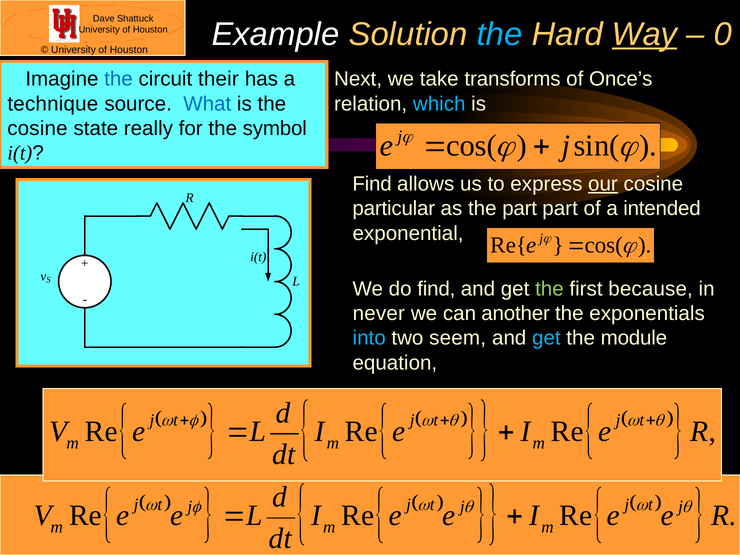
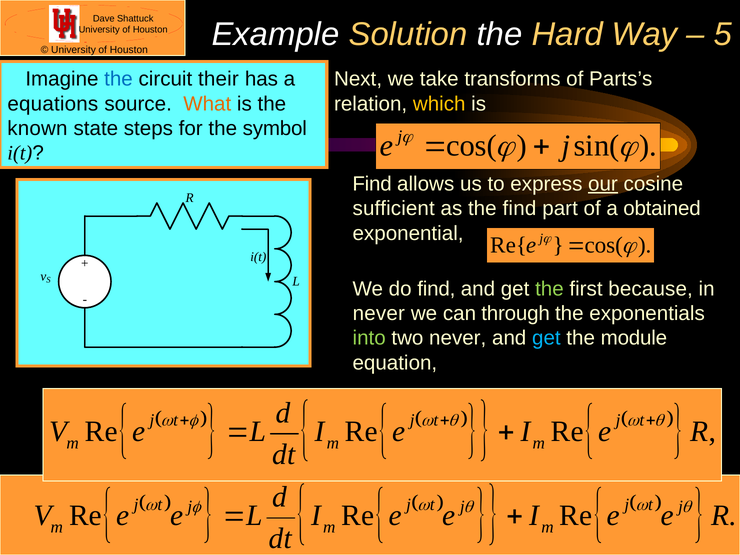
the at (500, 34) colour: light blue -> white
Way underline: present -> none
0: 0 -> 5
Once’s: Once’s -> Parts’s
technique: technique -> equations
What colour: blue -> orange
which colour: light blue -> yellow
cosine at (37, 128): cosine -> known
really: really -> steps
particular: particular -> sufficient
the part: part -> find
intended: intended -> obtained
another: another -> through
into colour: light blue -> light green
two seem: seem -> never
